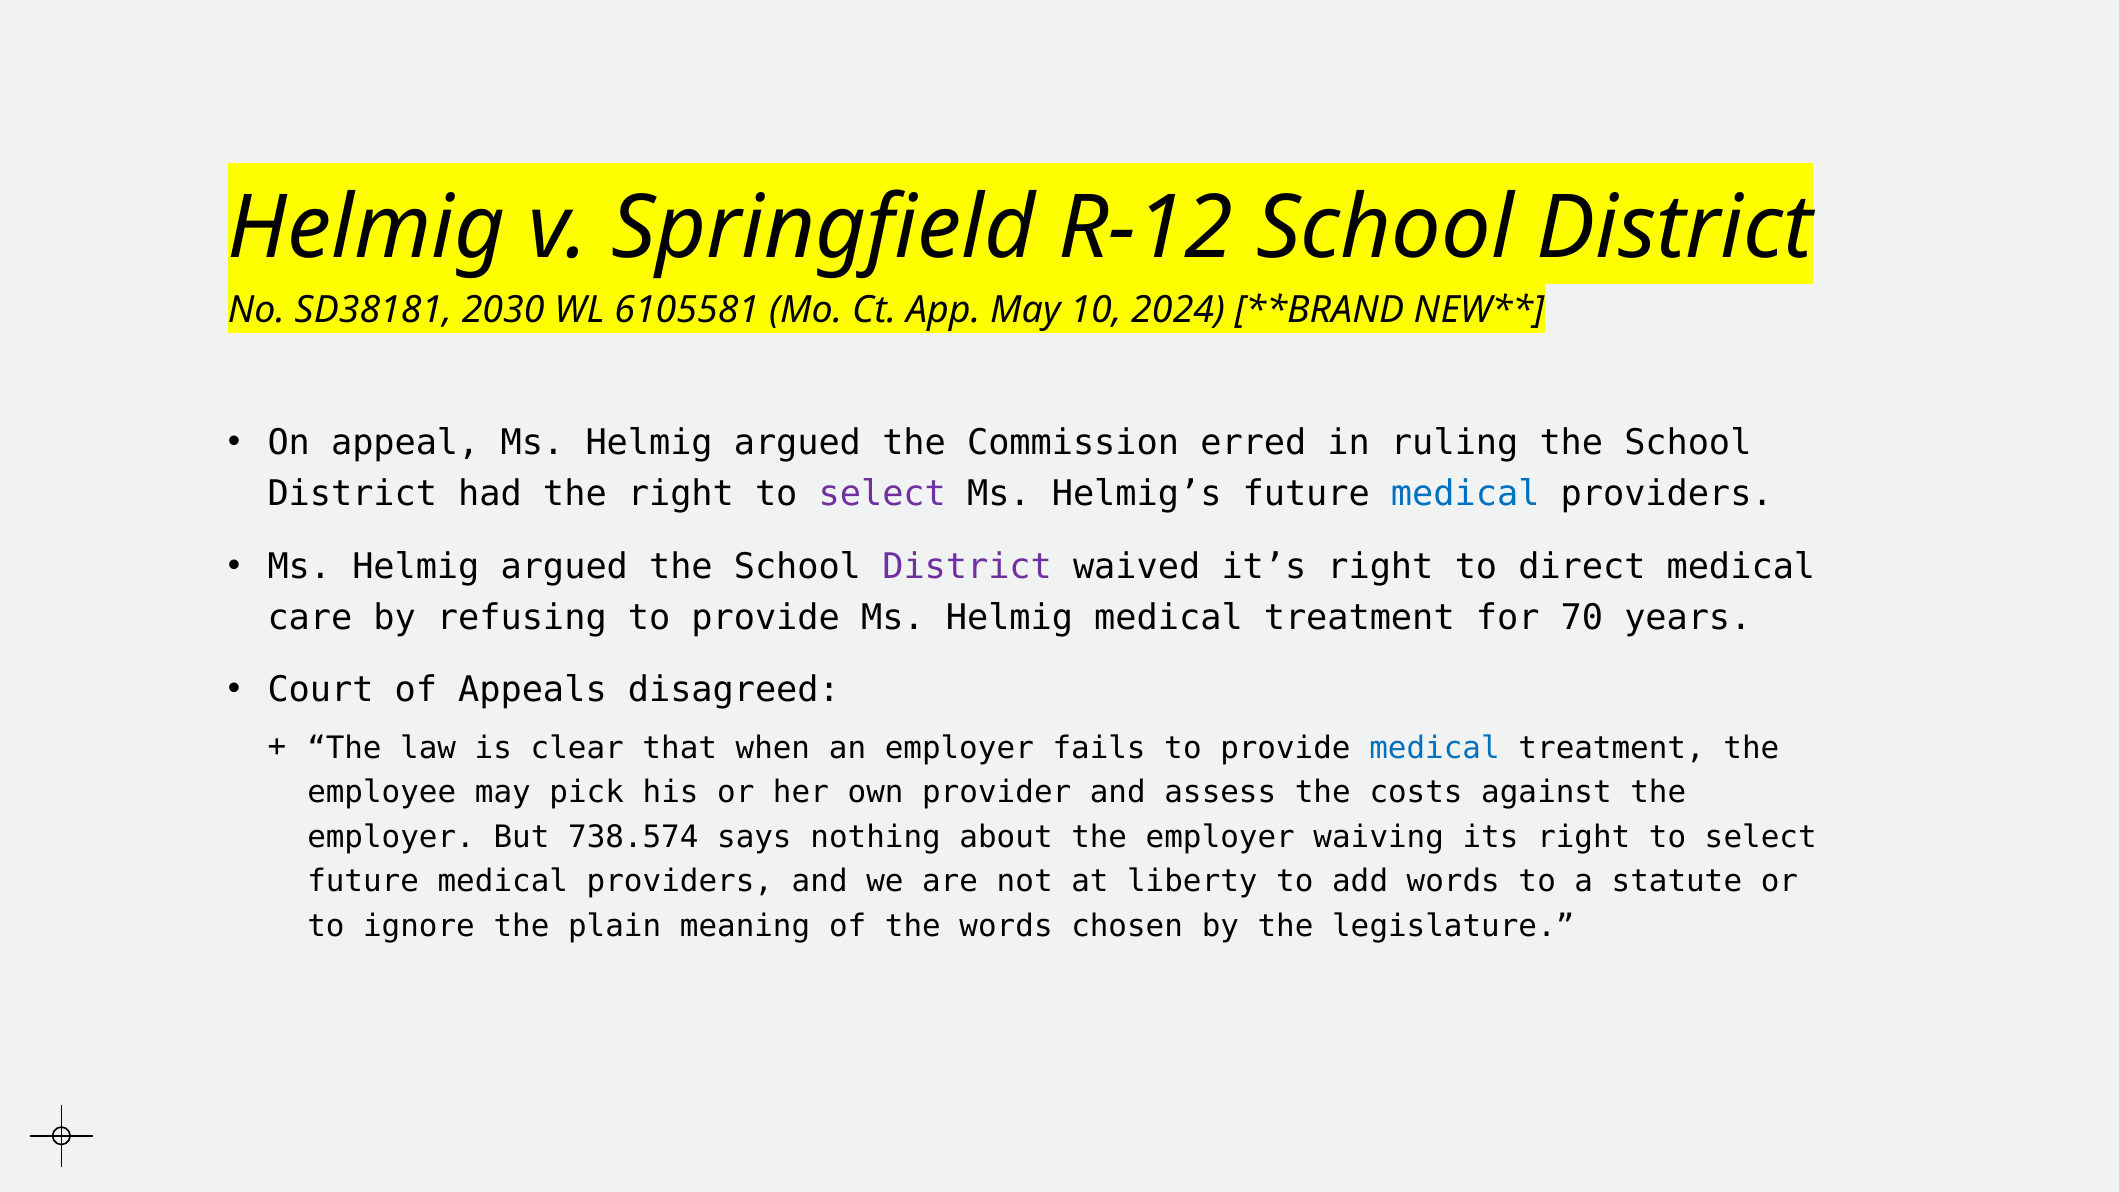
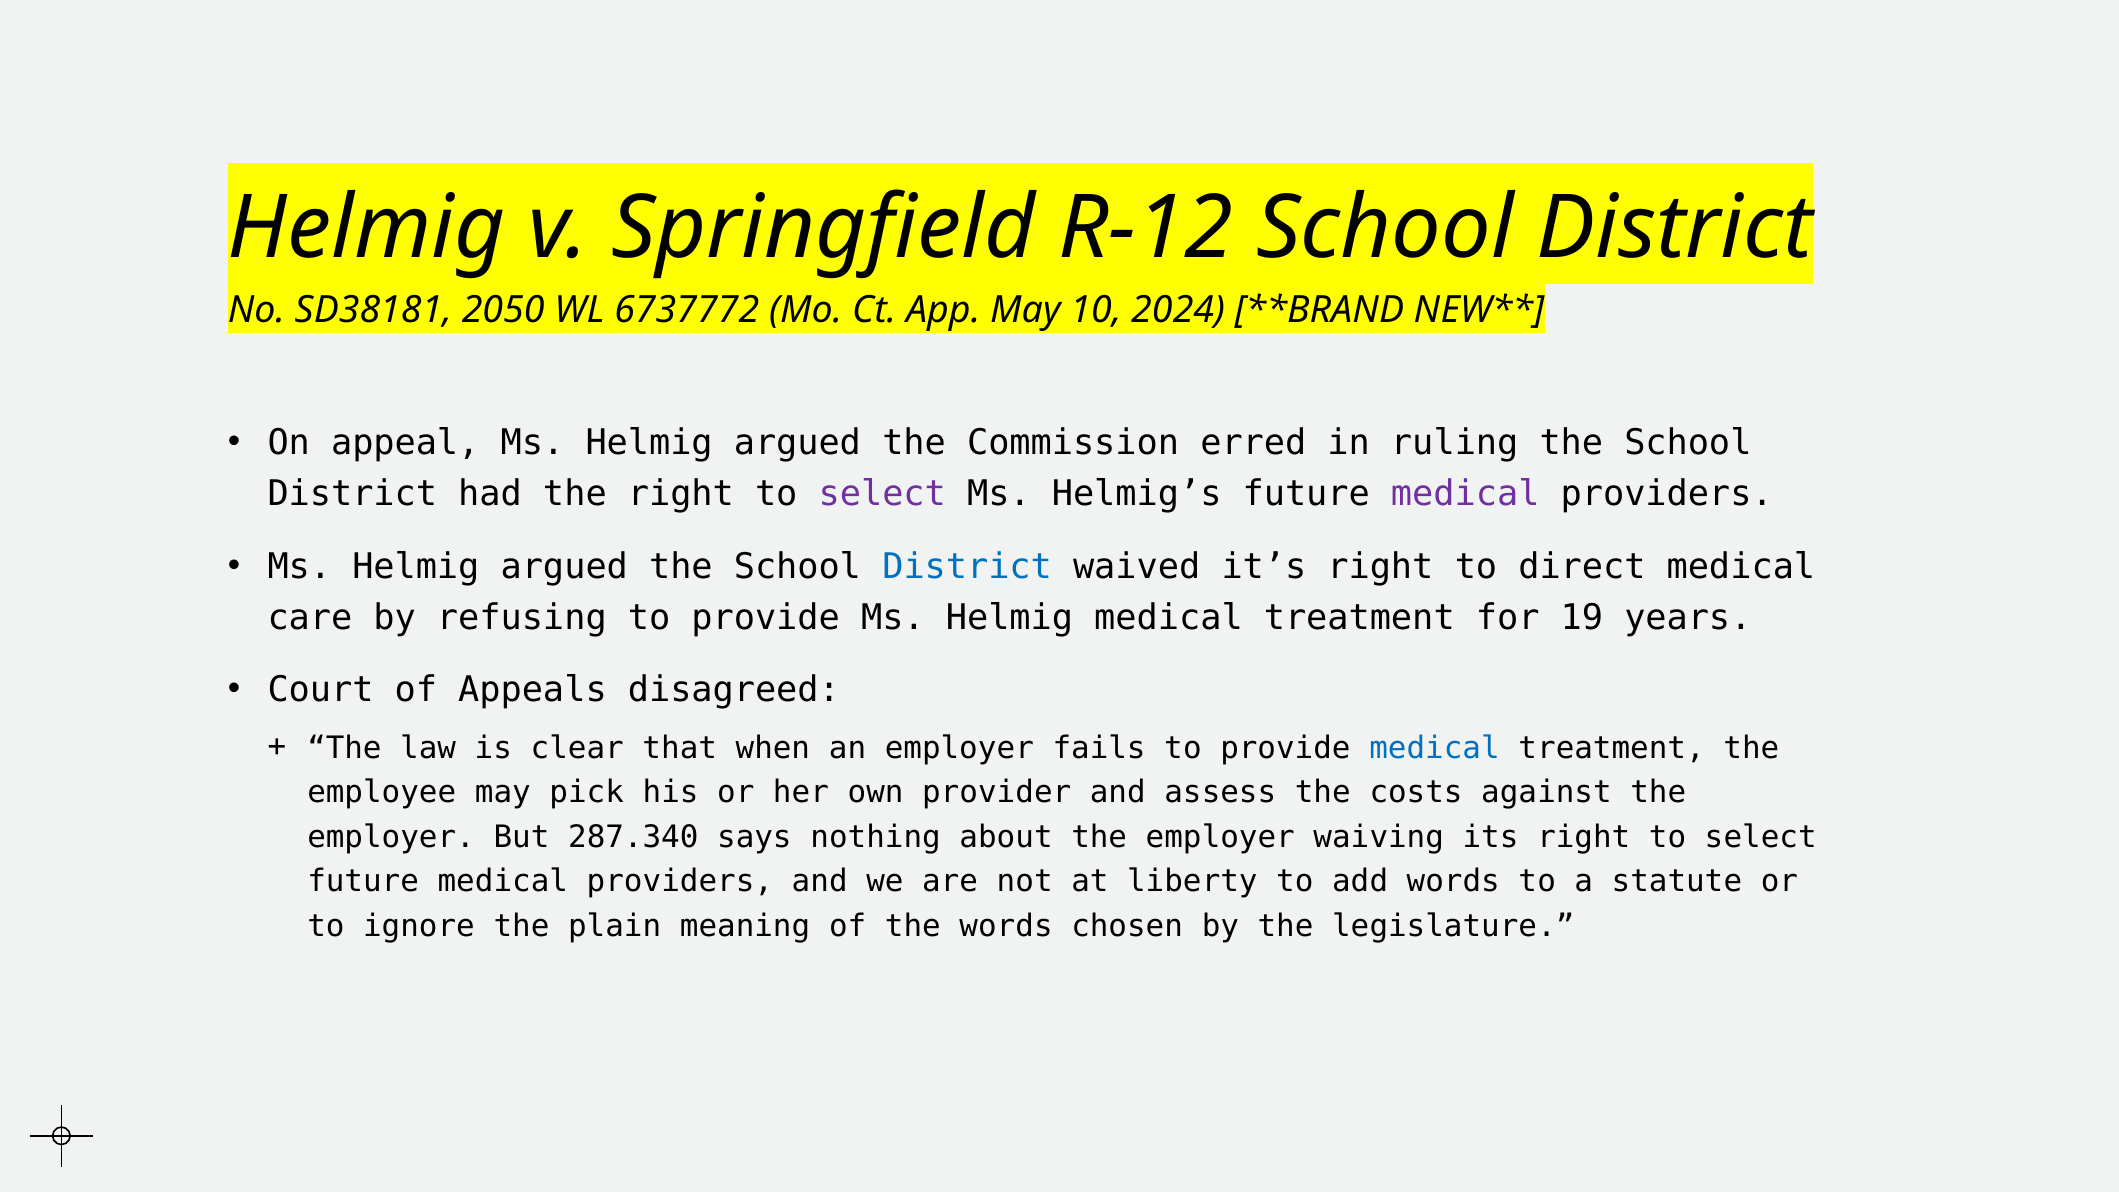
2030: 2030 -> 2050
6105581: 6105581 -> 6737772
medical at (1465, 494) colour: blue -> purple
District at (967, 567) colour: purple -> blue
70: 70 -> 19
738.574: 738.574 -> 287.340
